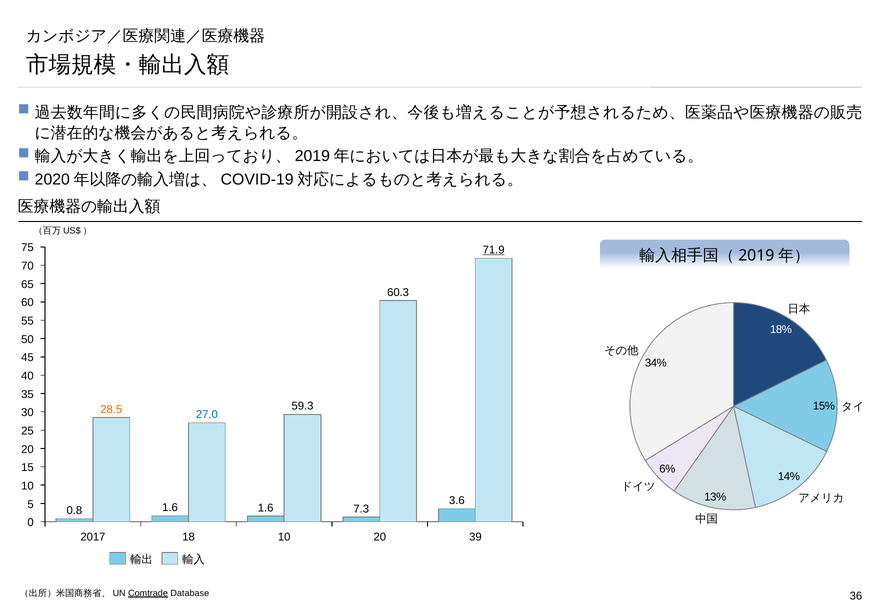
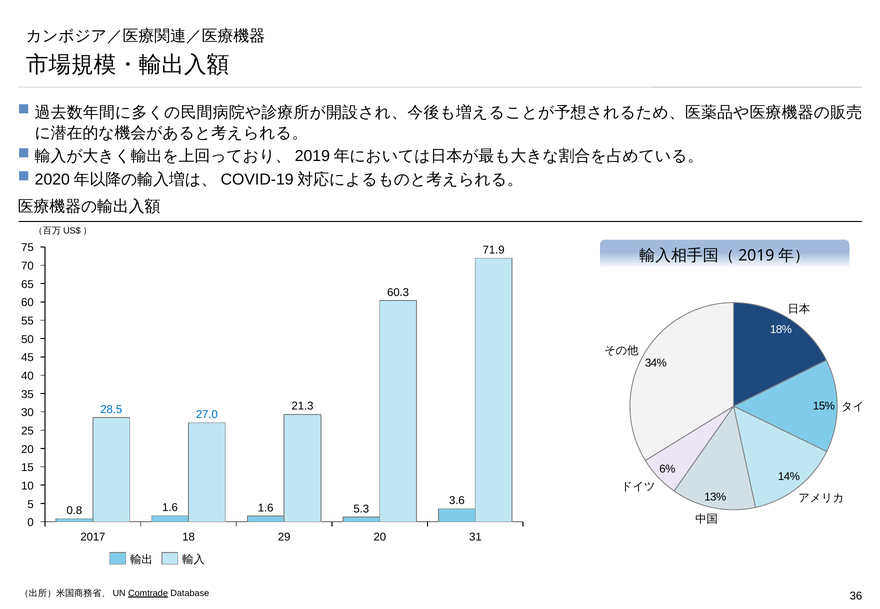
71.9 underline: present -> none
59.3: 59.3 -> 21.3
28.5 colour: orange -> blue
7.3: 7.3 -> 5.3
18 10: 10 -> 29
39: 39 -> 31
